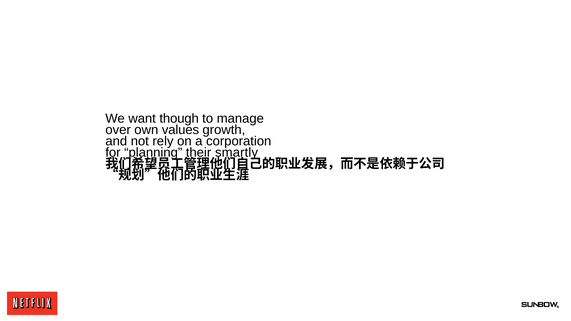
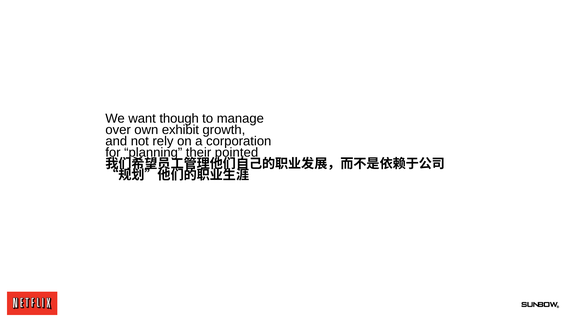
values: values -> exhibit
smartly: smartly -> pointed
